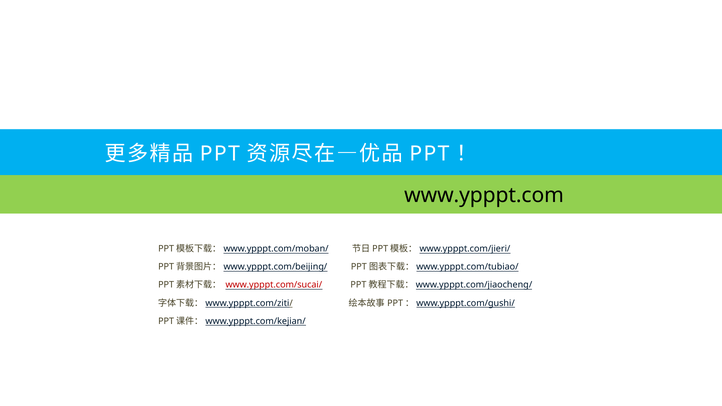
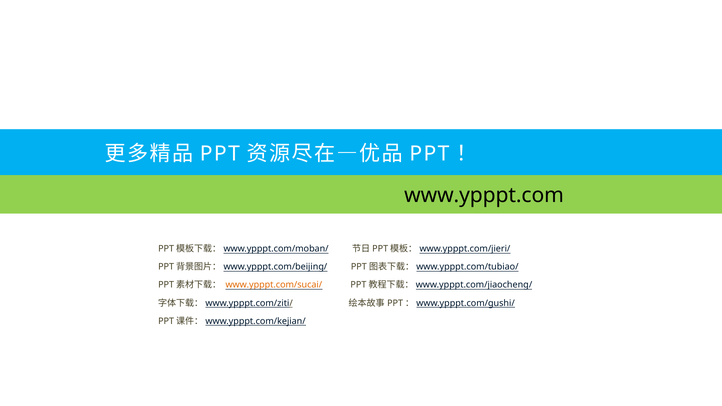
www.ypppt.com/sucai/ colour: red -> orange
